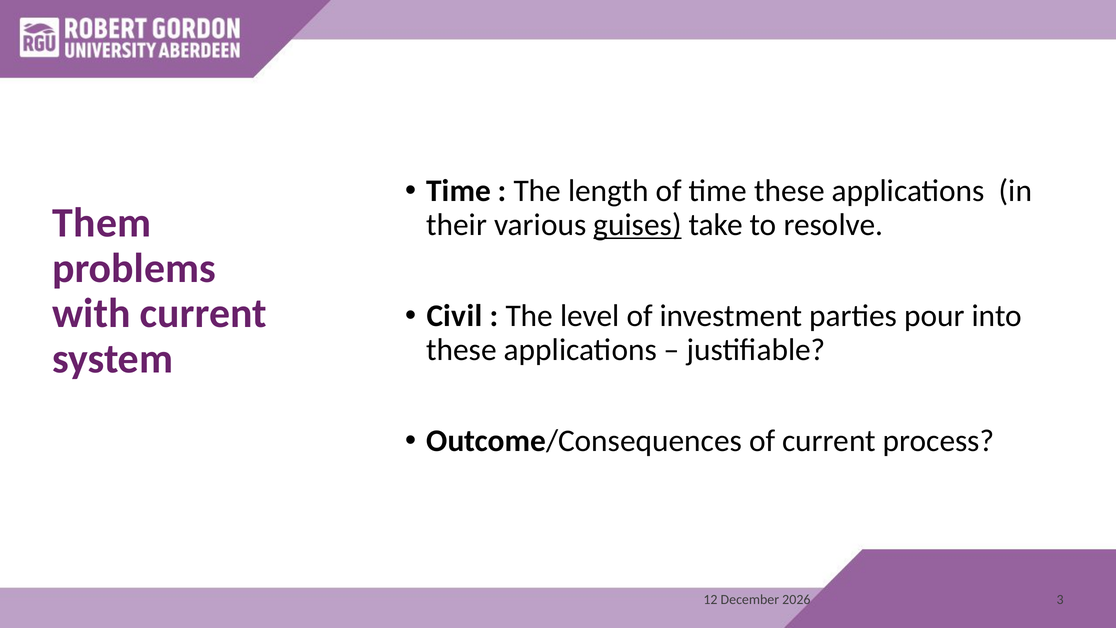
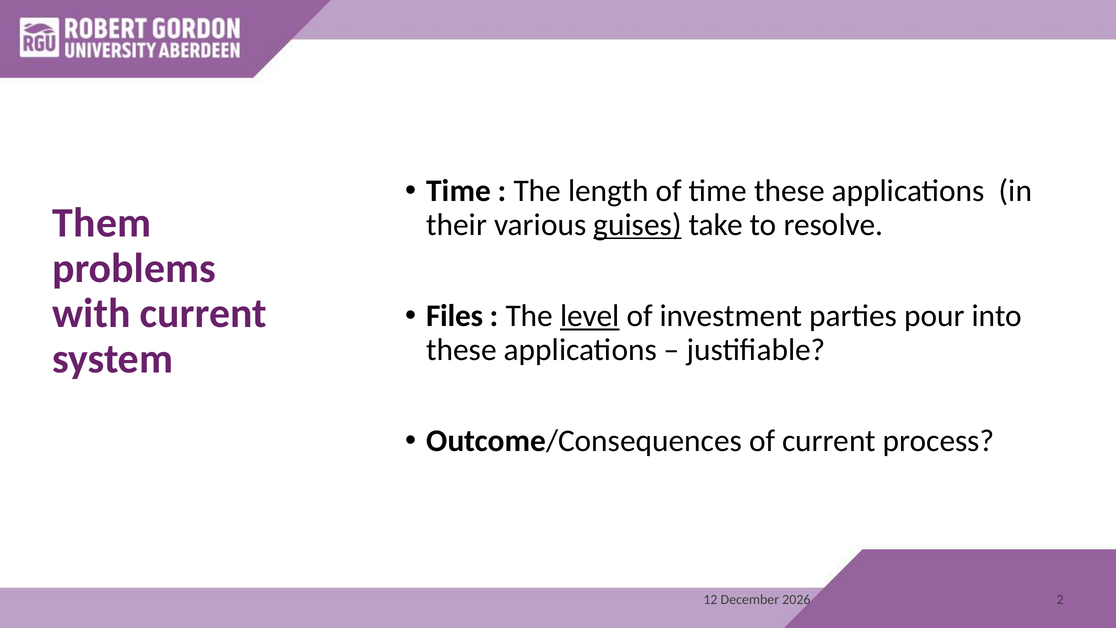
Civil: Civil -> Files
level underline: none -> present
3: 3 -> 2
